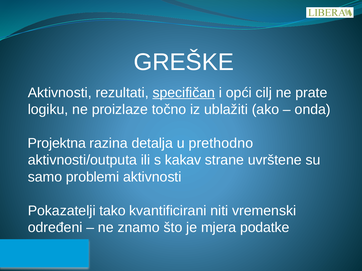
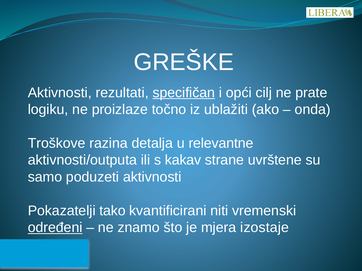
Projektna: Projektna -> Troškove
prethodno: prethodno -> relevantne
problemi: problemi -> poduzeti
određeni underline: none -> present
podatke: podatke -> izostaje
